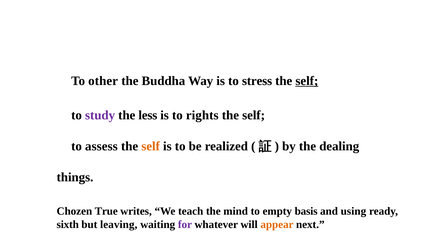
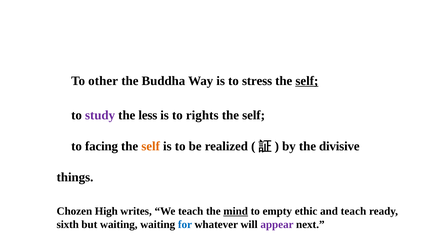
assess: assess -> facing
dealing: dealing -> divisive
True: True -> High
mind underline: none -> present
basis: basis -> ethic
and using: using -> teach
but leaving: leaving -> waiting
for colour: purple -> blue
appear colour: orange -> purple
